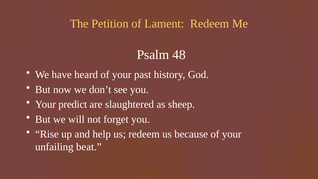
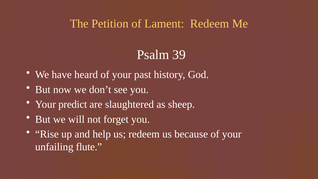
48: 48 -> 39
beat: beat -> flute
